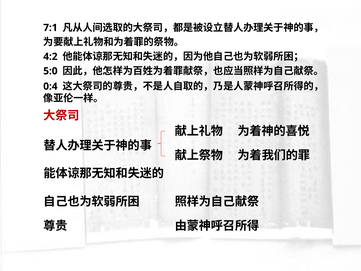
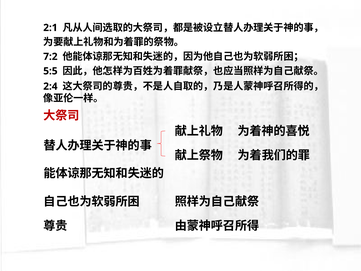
7:1: 7:1 -> 2:1
4:2: 4:2 -> 7:2
5:0: 5:0 -> 5:5
0:4: 0:4 -> 2:4
